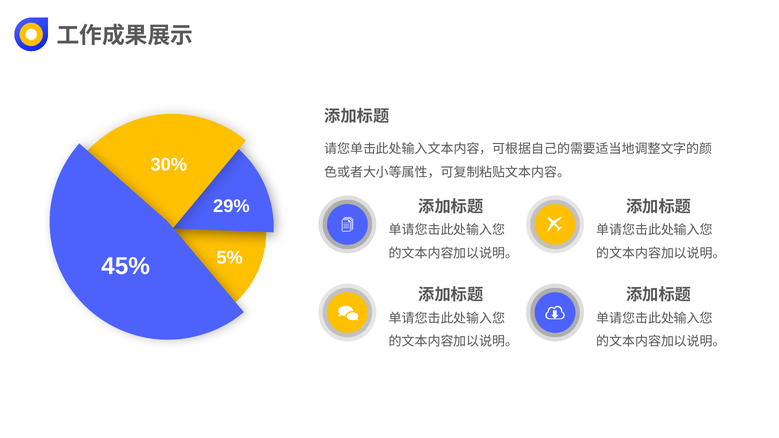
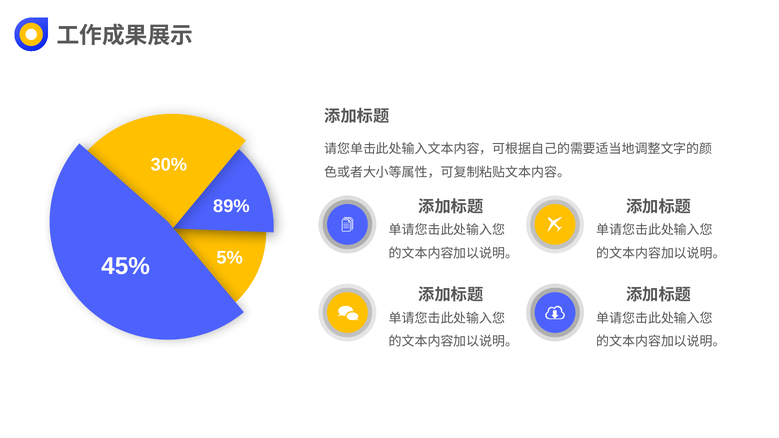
29%: 29% -> 89%
